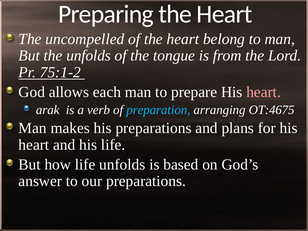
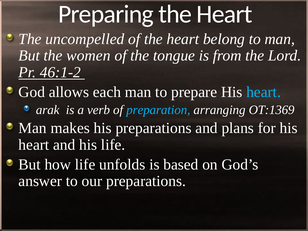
the unfolds: unfolds -> women
75:1-2: 75:1-2 -> 46:1-2
heart at (264, 92) colour: pink -> light blue
OT:4675: OT:4675 -> OT:1369
